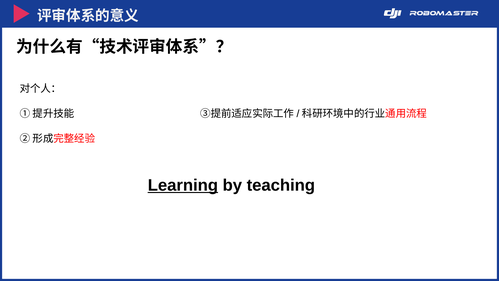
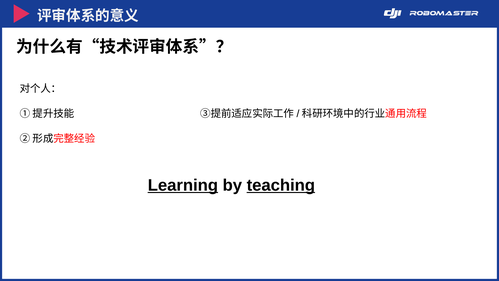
teaching underline: none -> present
